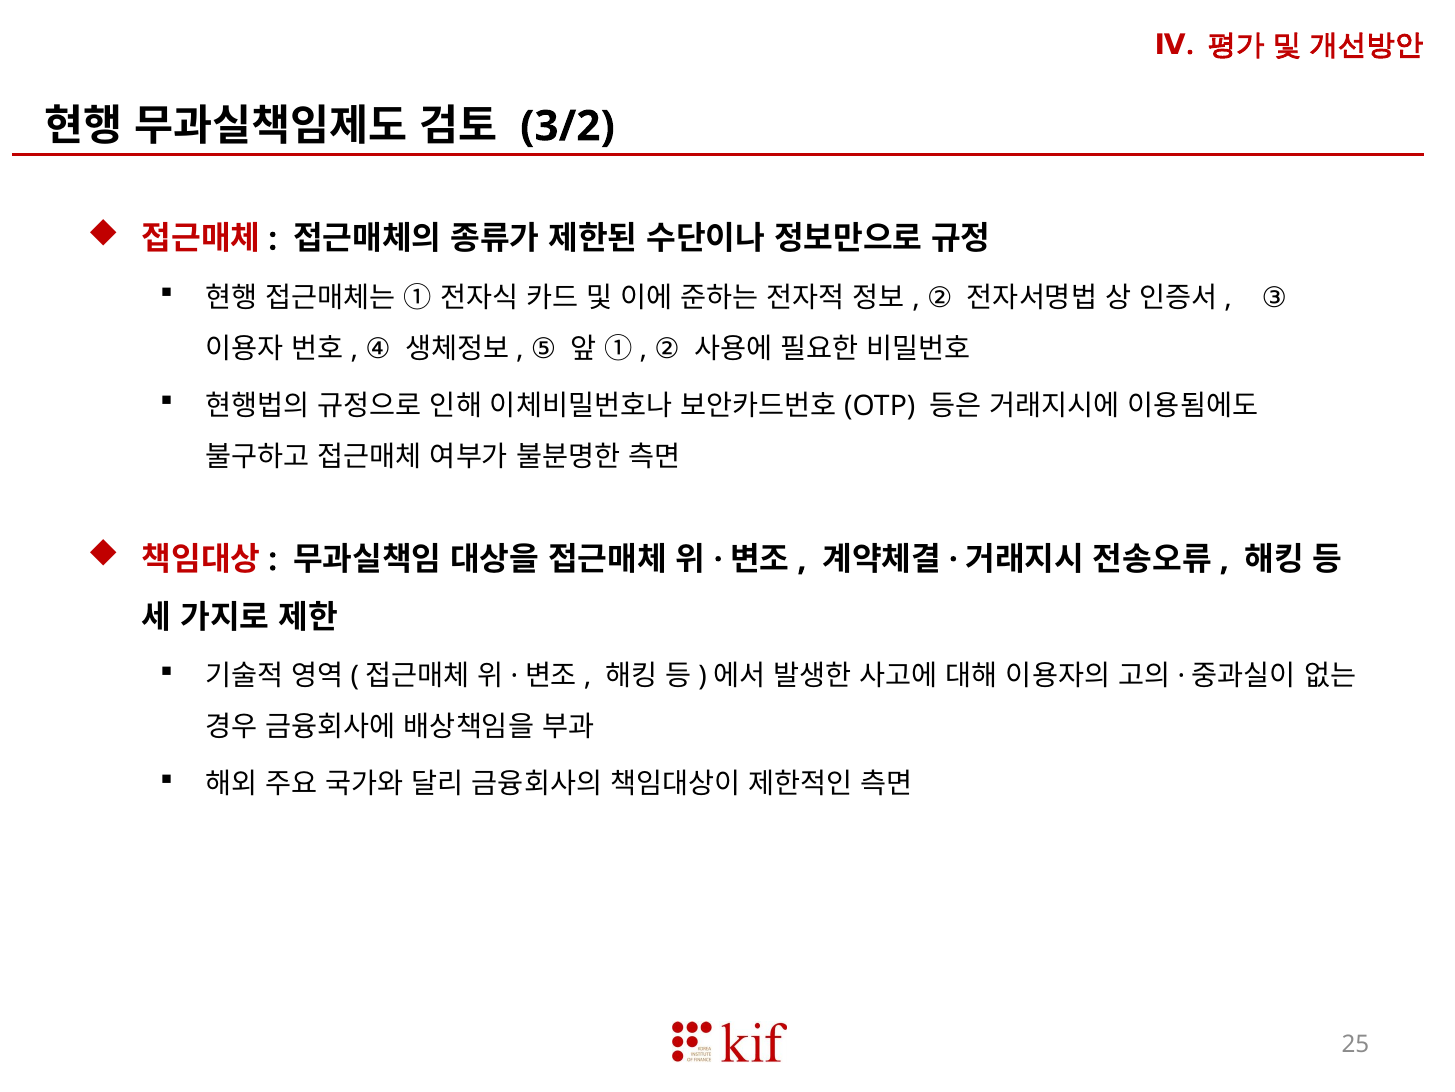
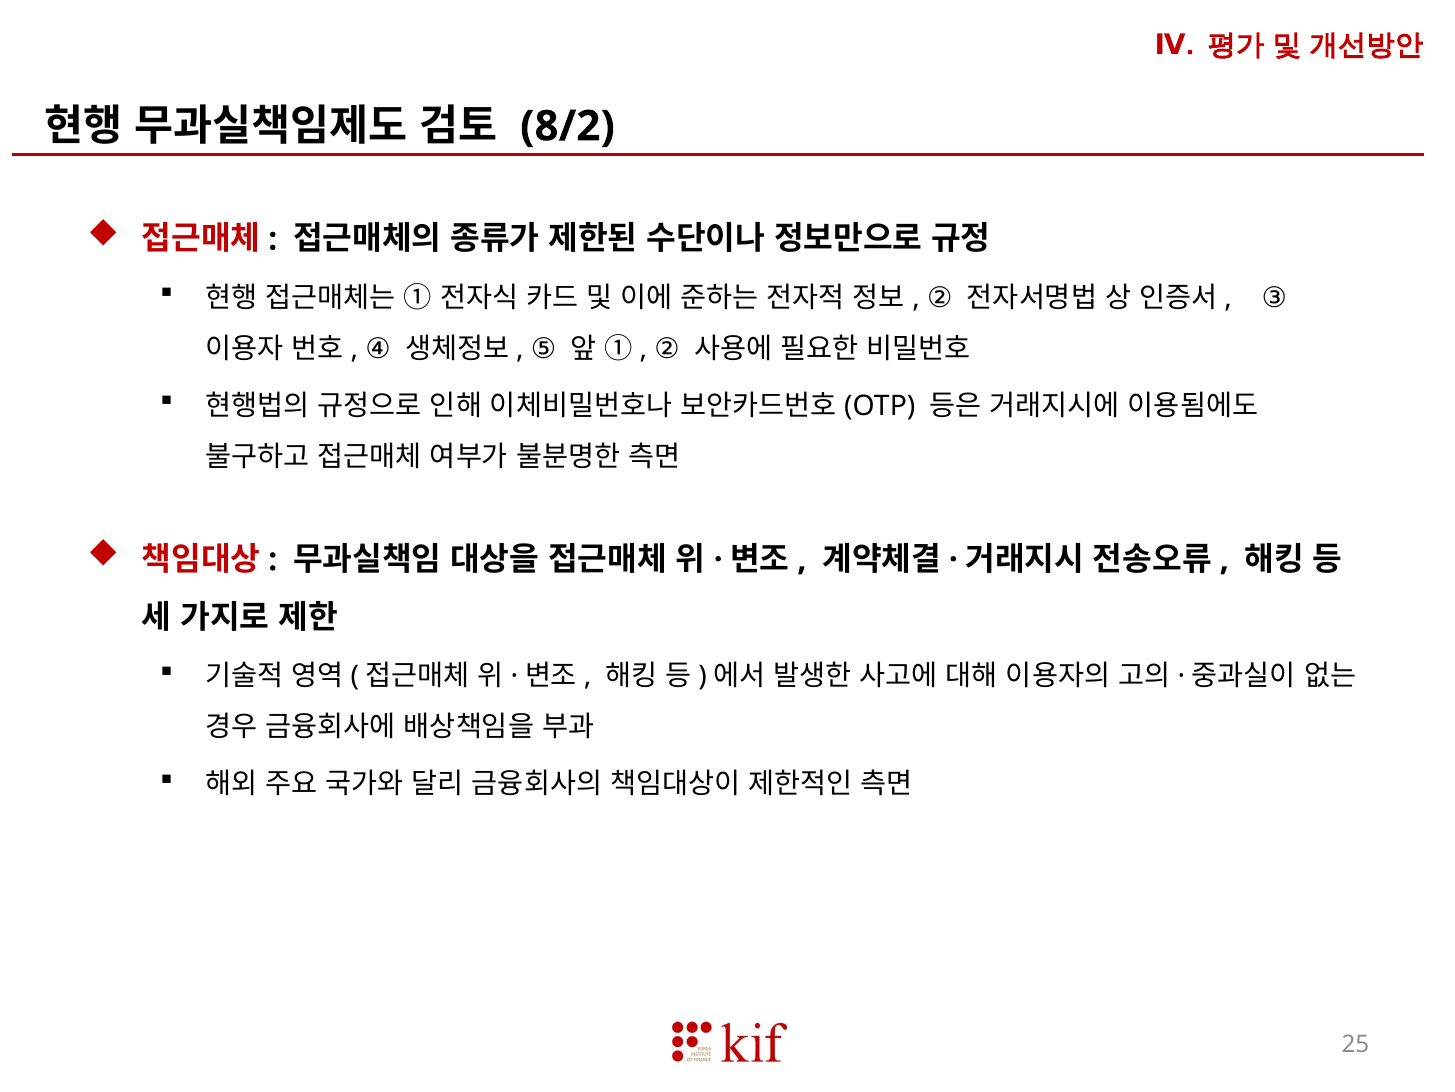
3/2: 3/2 -> 8/2
